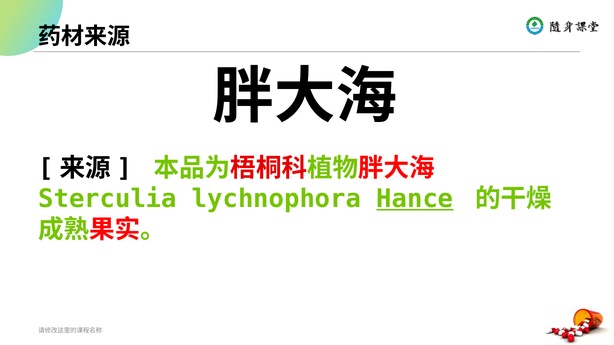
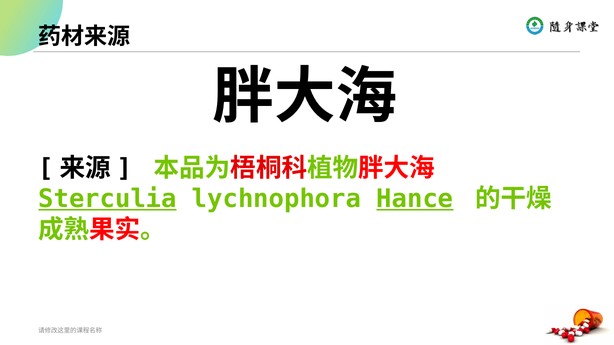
Sterculia underline: none -> present
